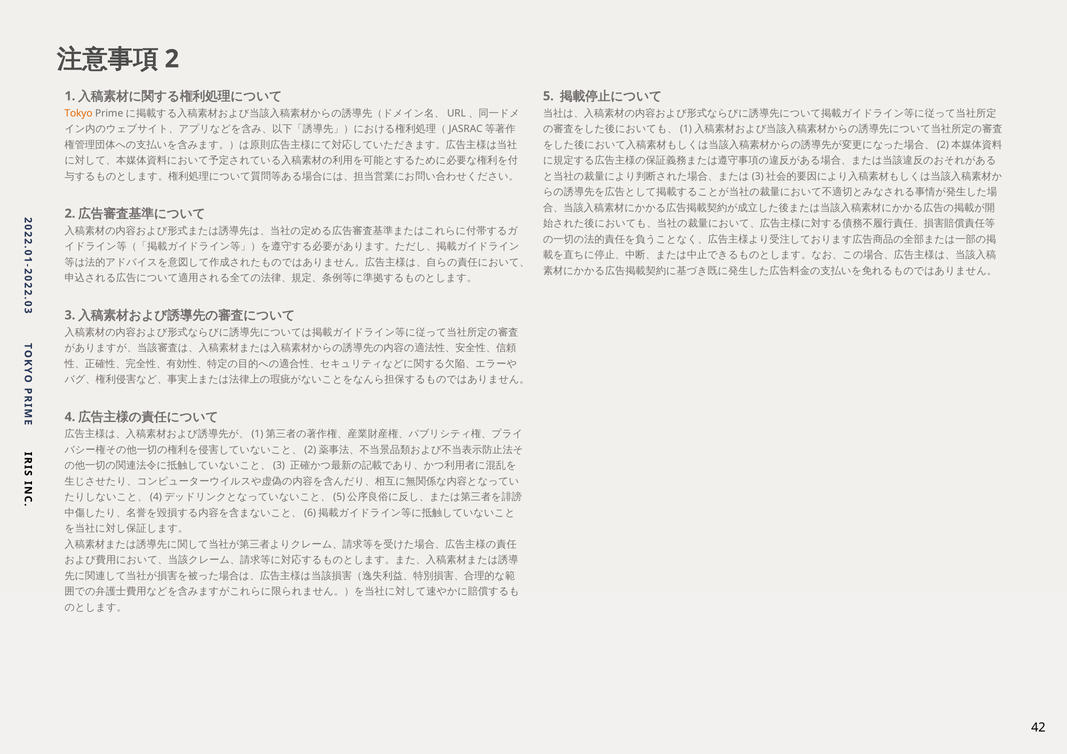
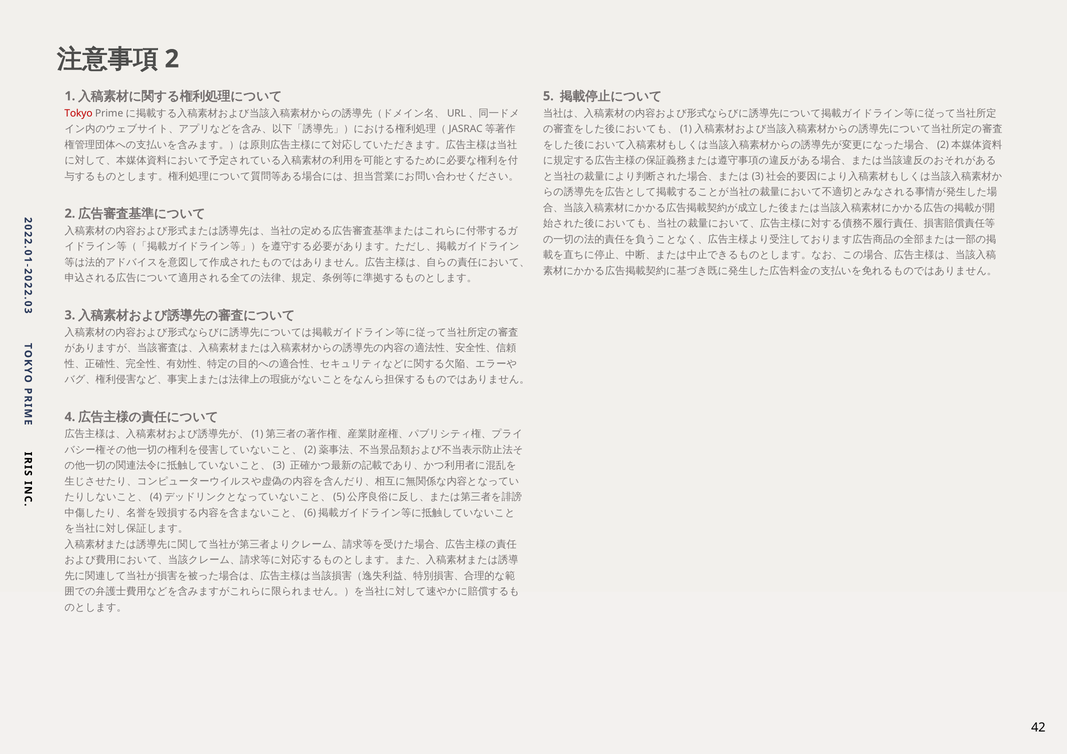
Tokyo colour: orange -> red
